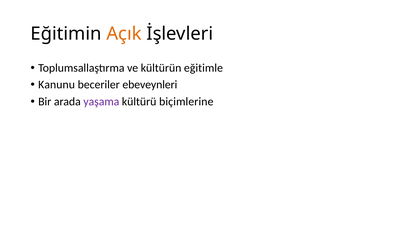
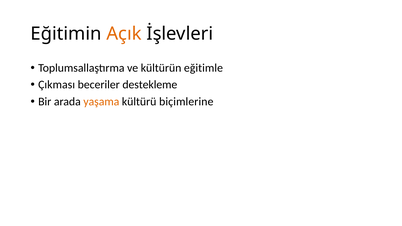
Kanunu: Kanunu -> Çıkması
ebeveynleri: ebeveynleri -> destekleme
yaşama colour: purple -> orange
